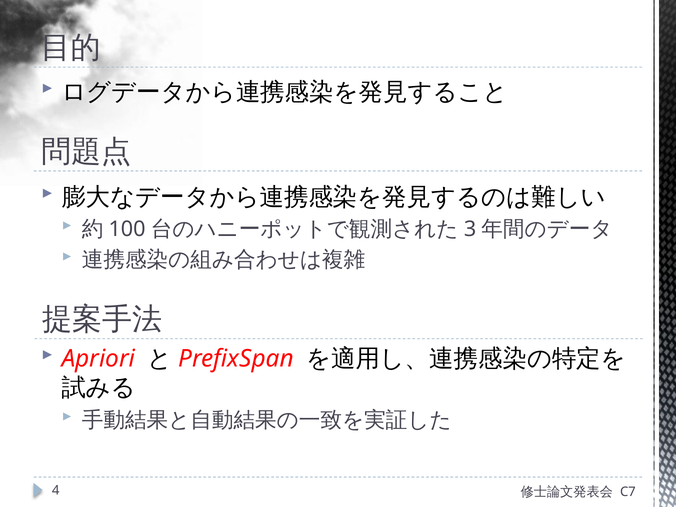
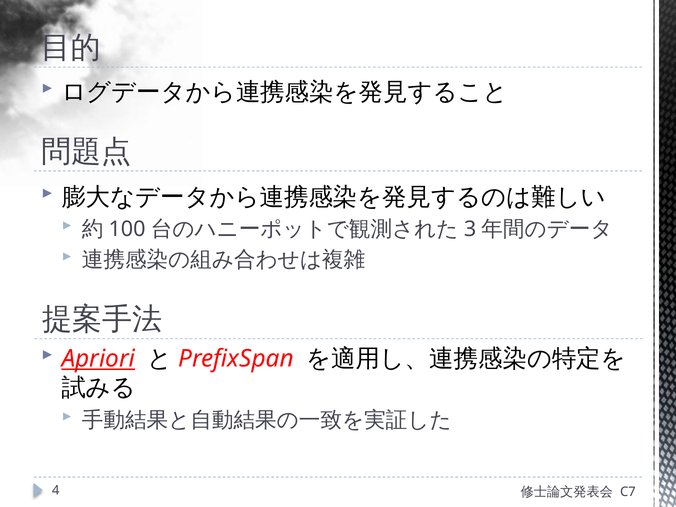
Apriori underline: none -> present
